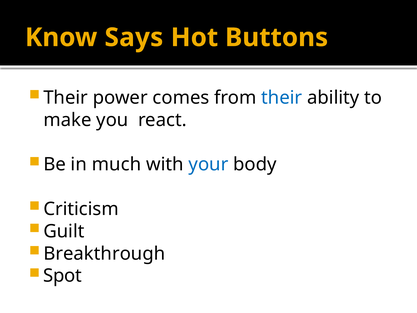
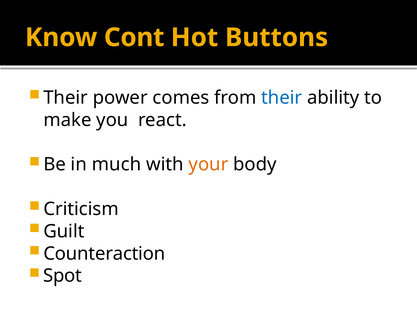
Says: Says -> Cont
your colour: blue -> orange
Breakthrough: Breakthrough -> Counteraction
